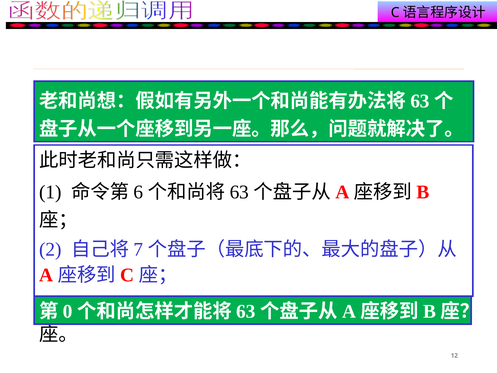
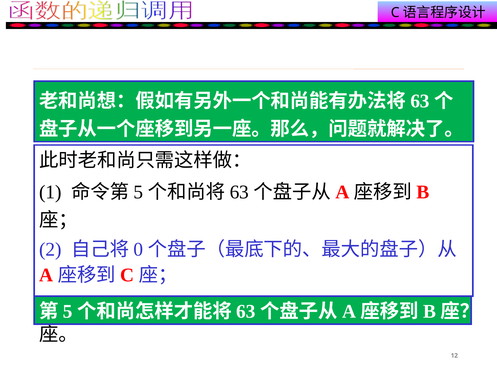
6 at (138, 192): 6 -> 5
7: 7 -> 0
0 at (68, 311): 0 -> 5
